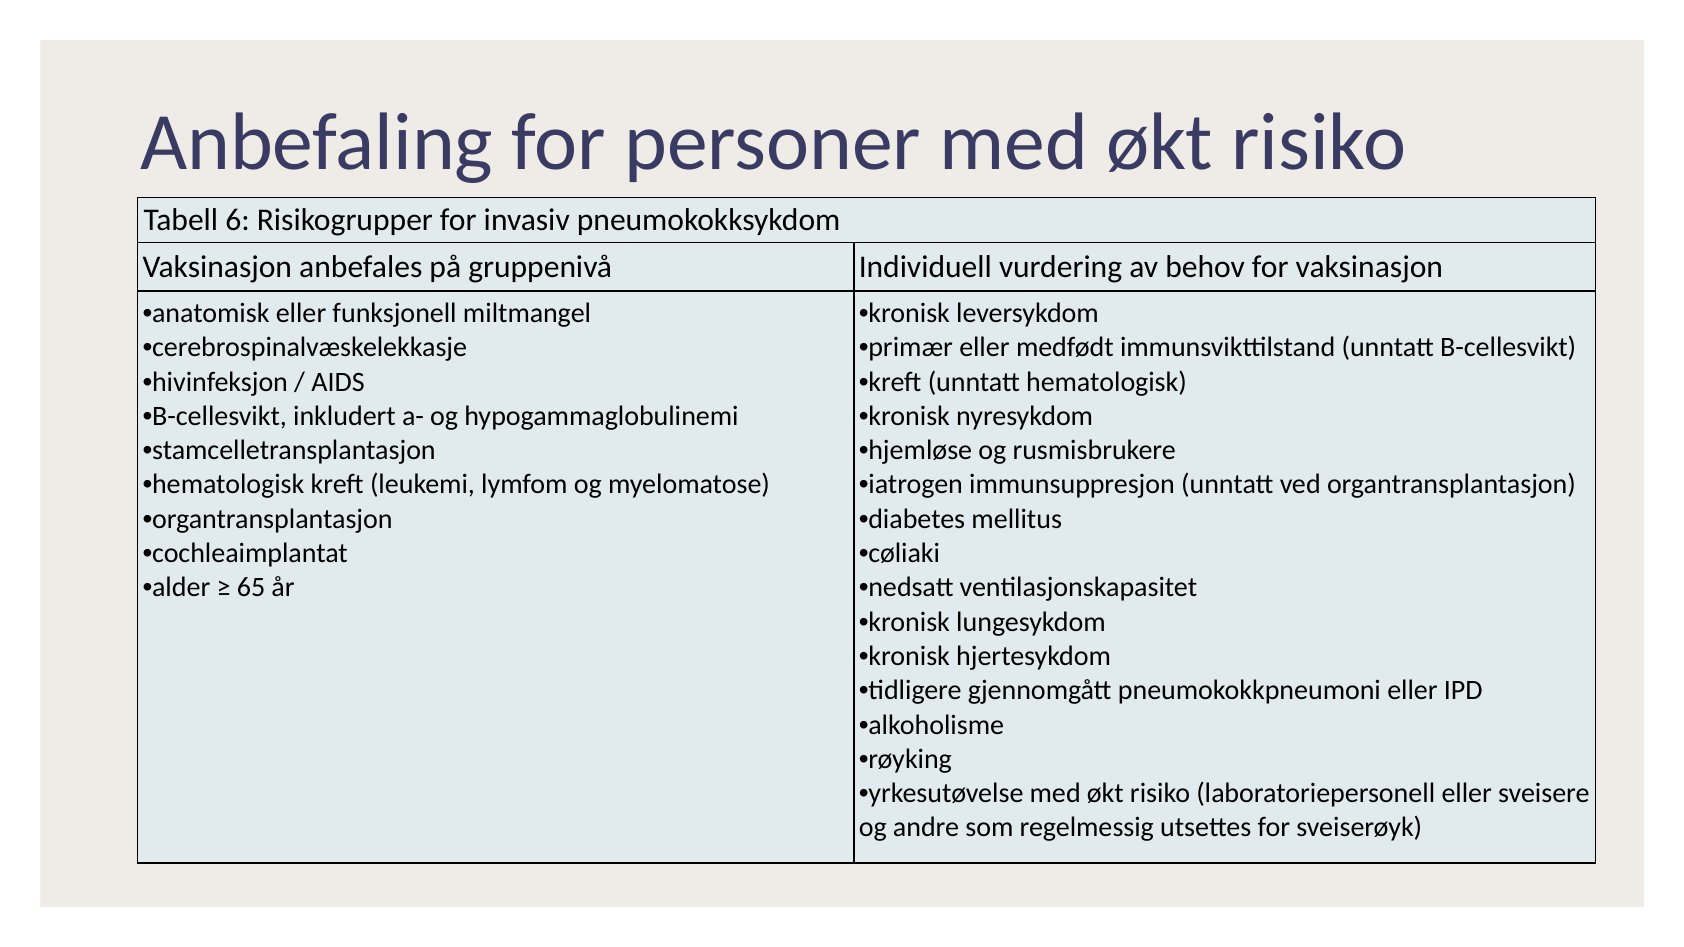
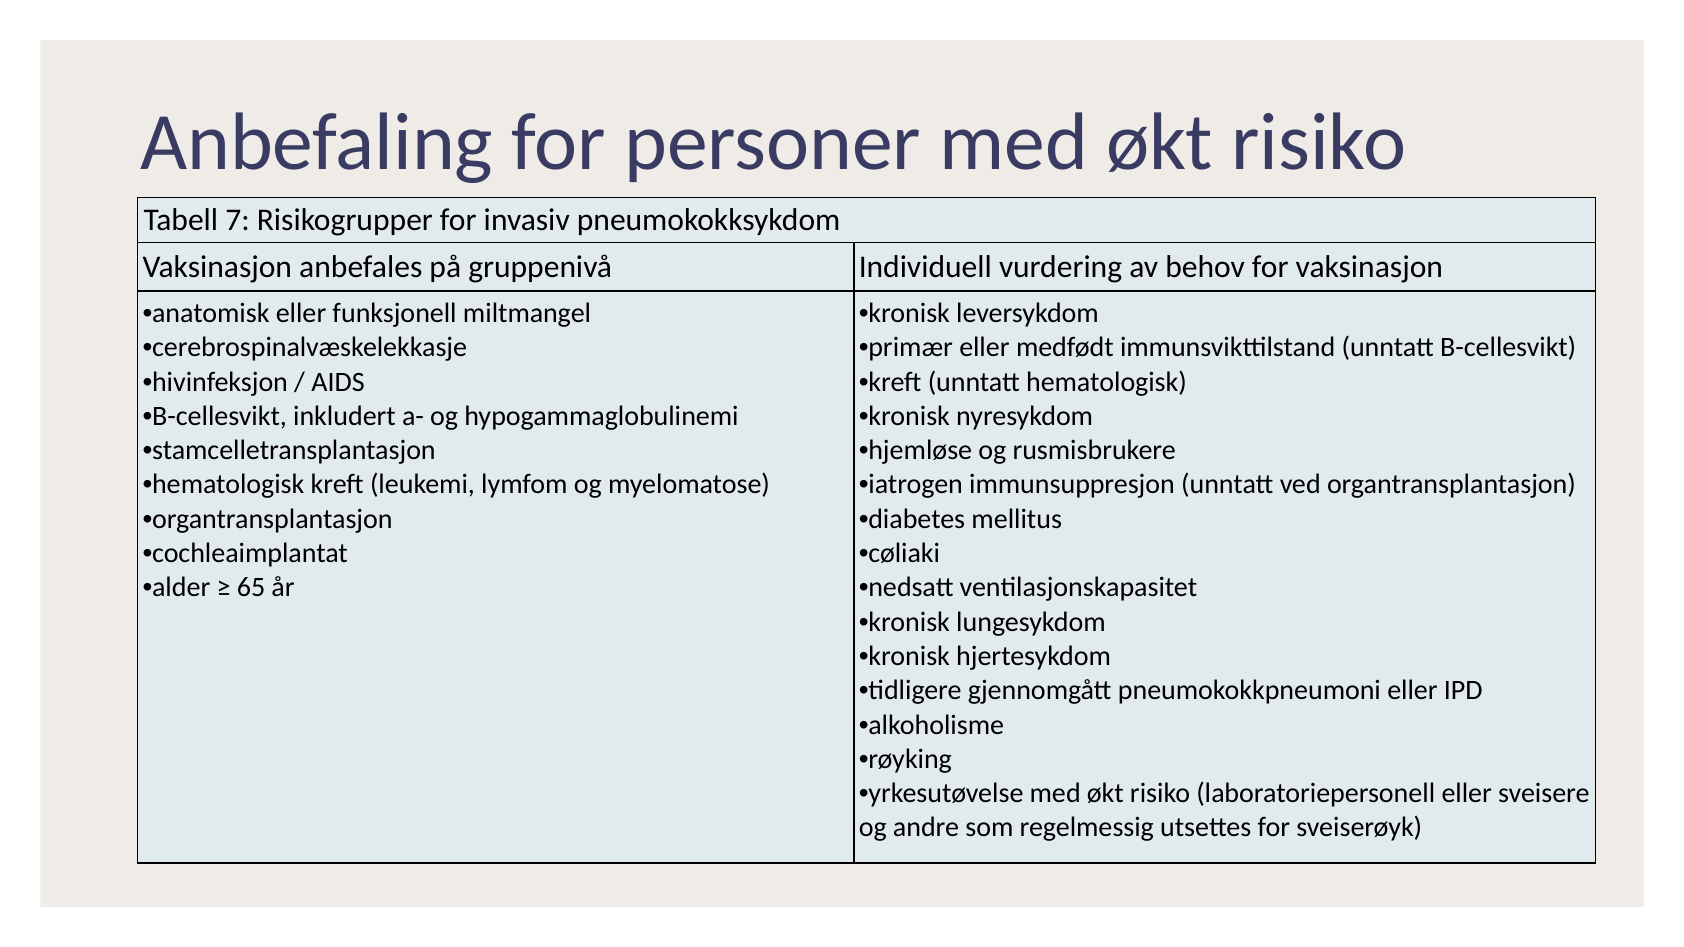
6: 6 -> 7
